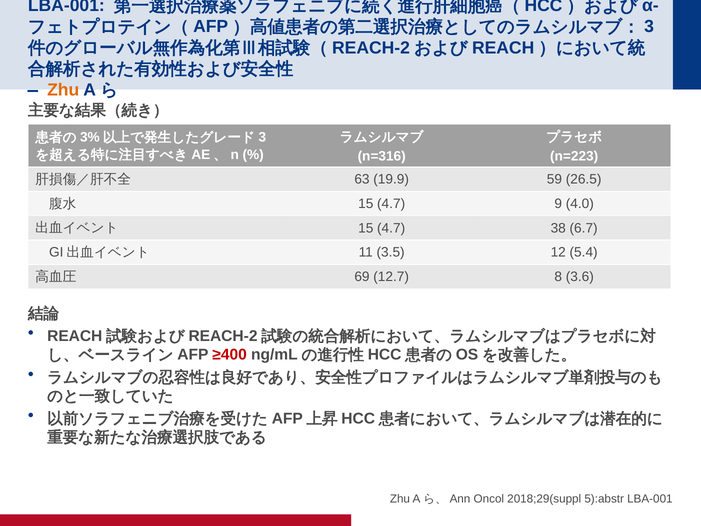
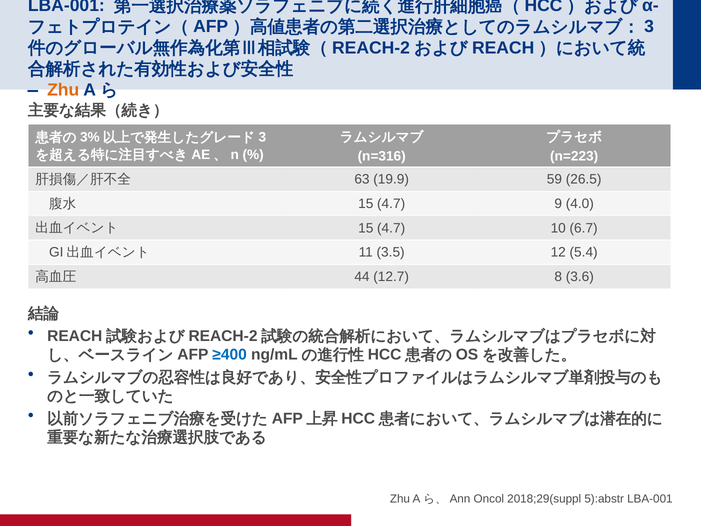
38: 38 -> 10
69: 69 -> 44
≥400 colour: red -> blue
